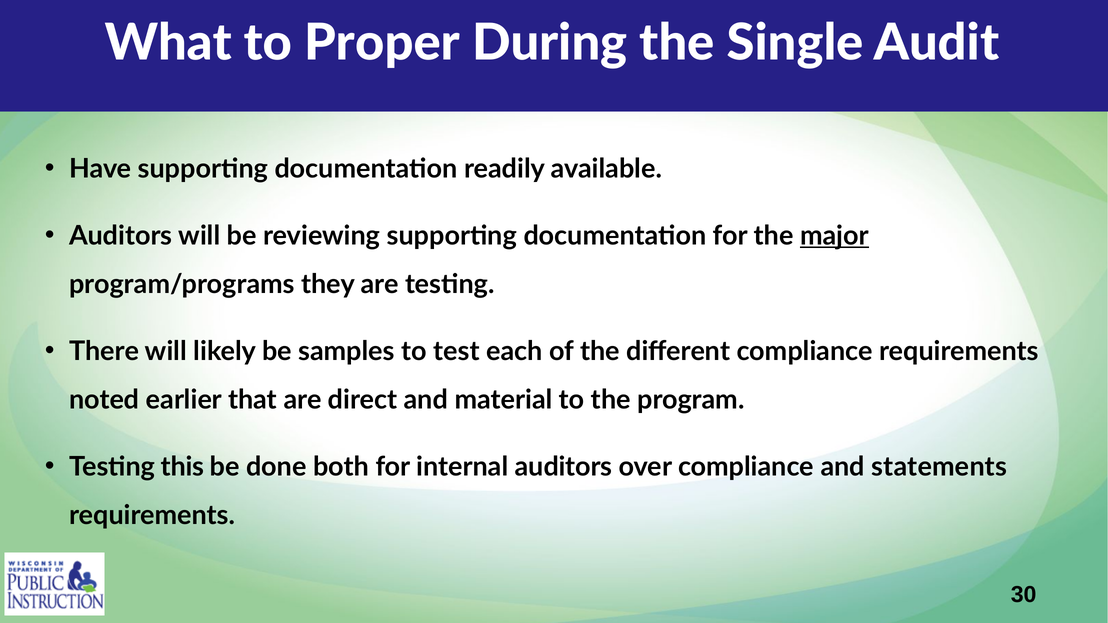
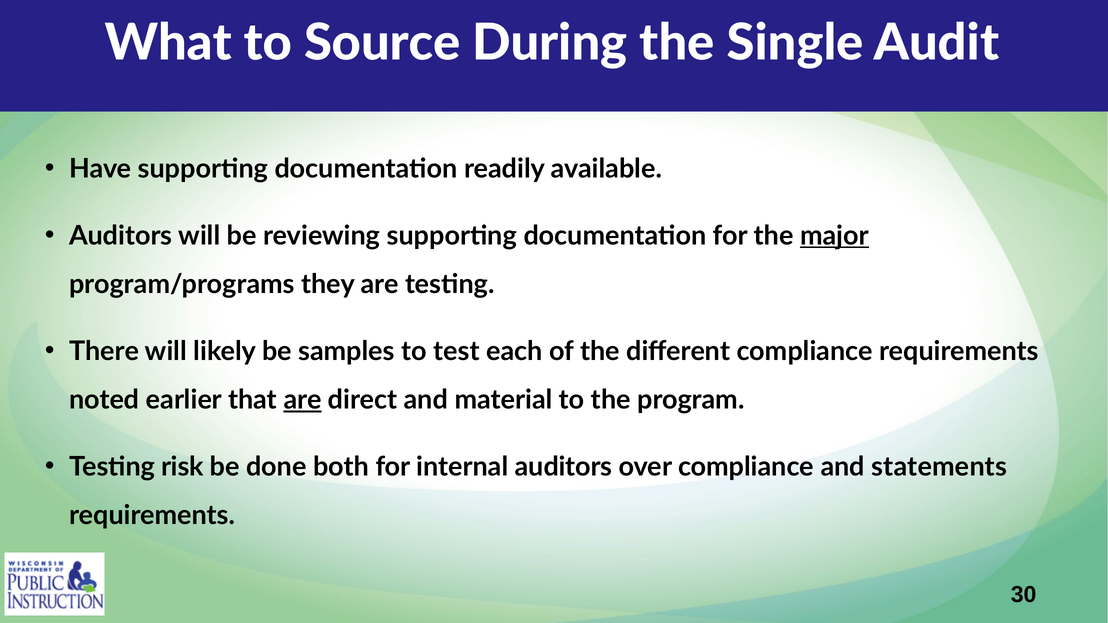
Proper: Proper -> Source
are at (302, 400) underline: none -> present
this: this -> risk
